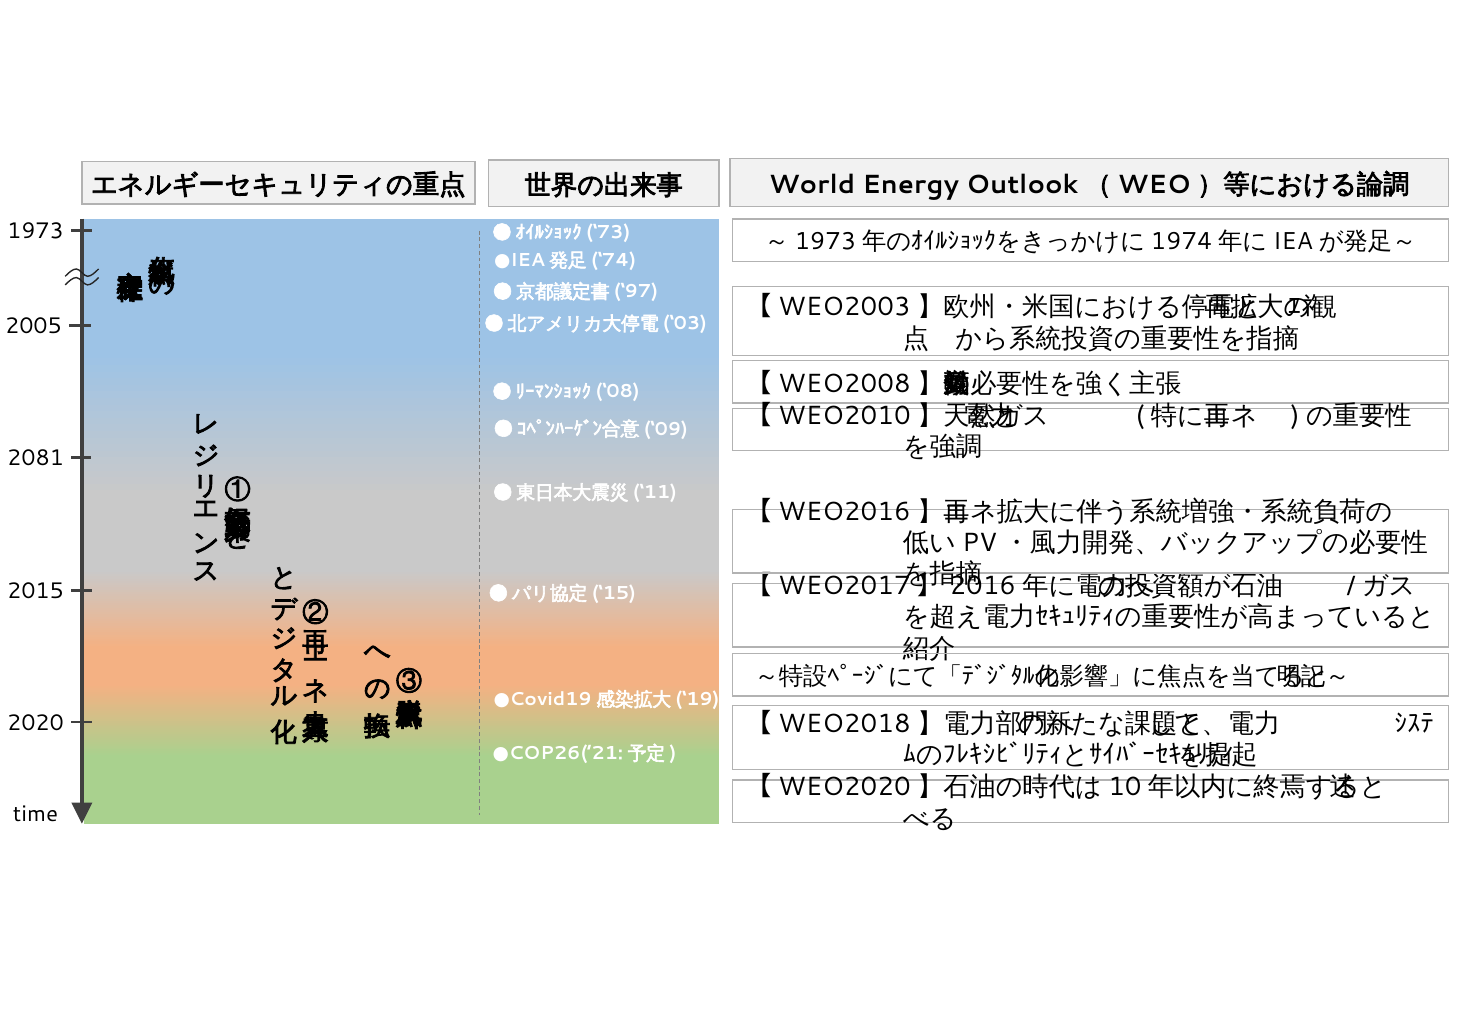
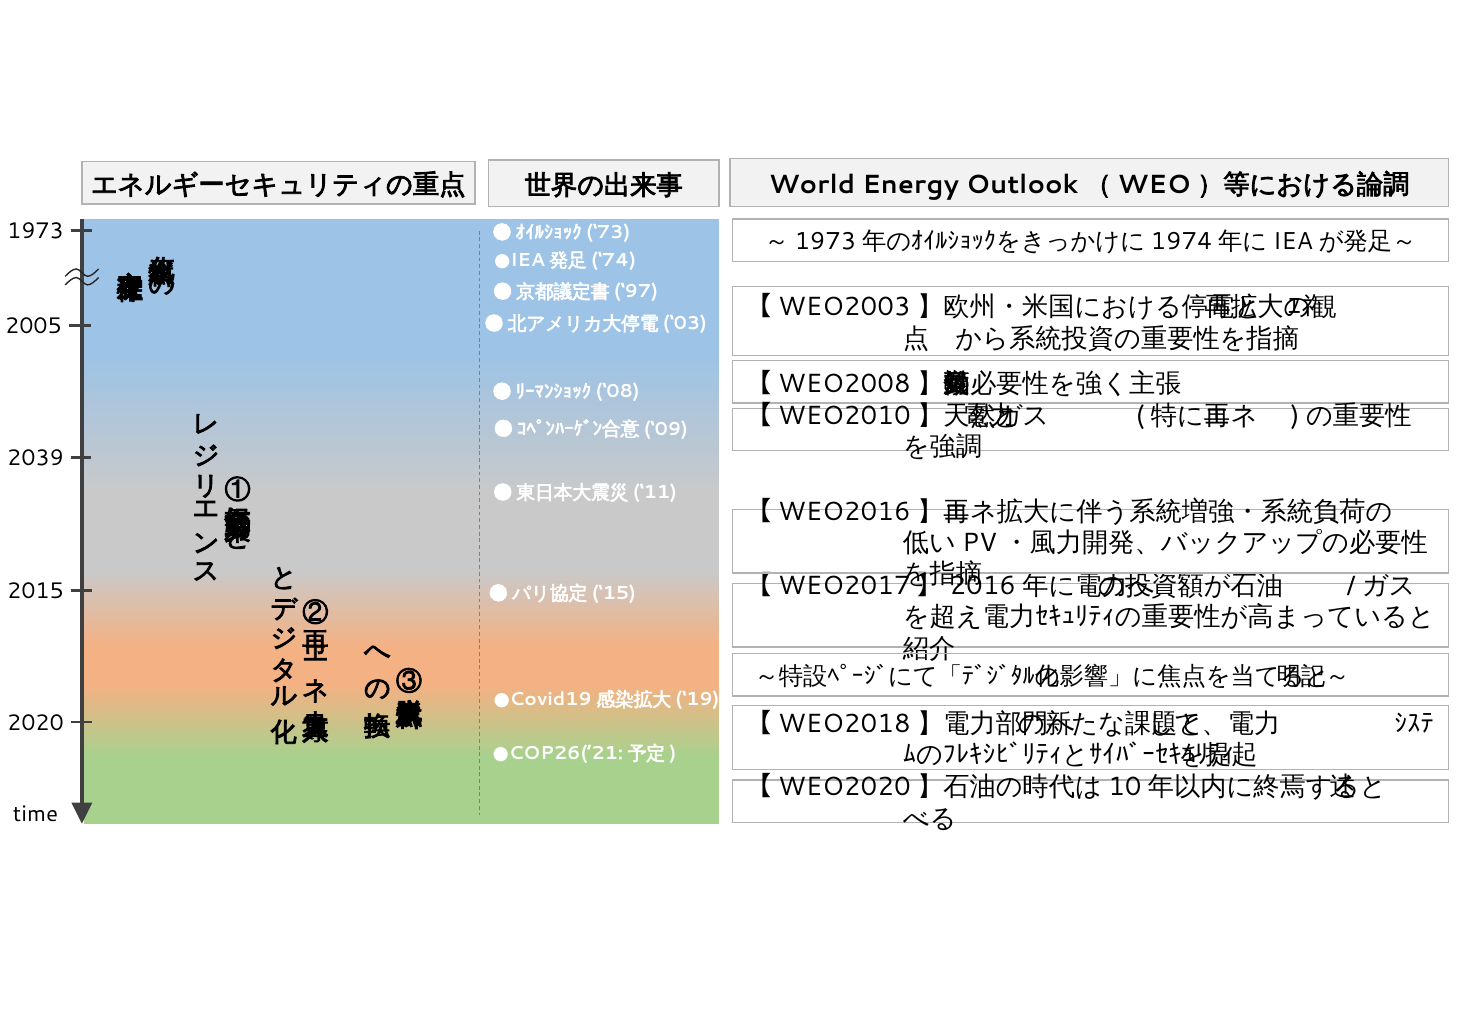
2081: 2081 -> 2039
